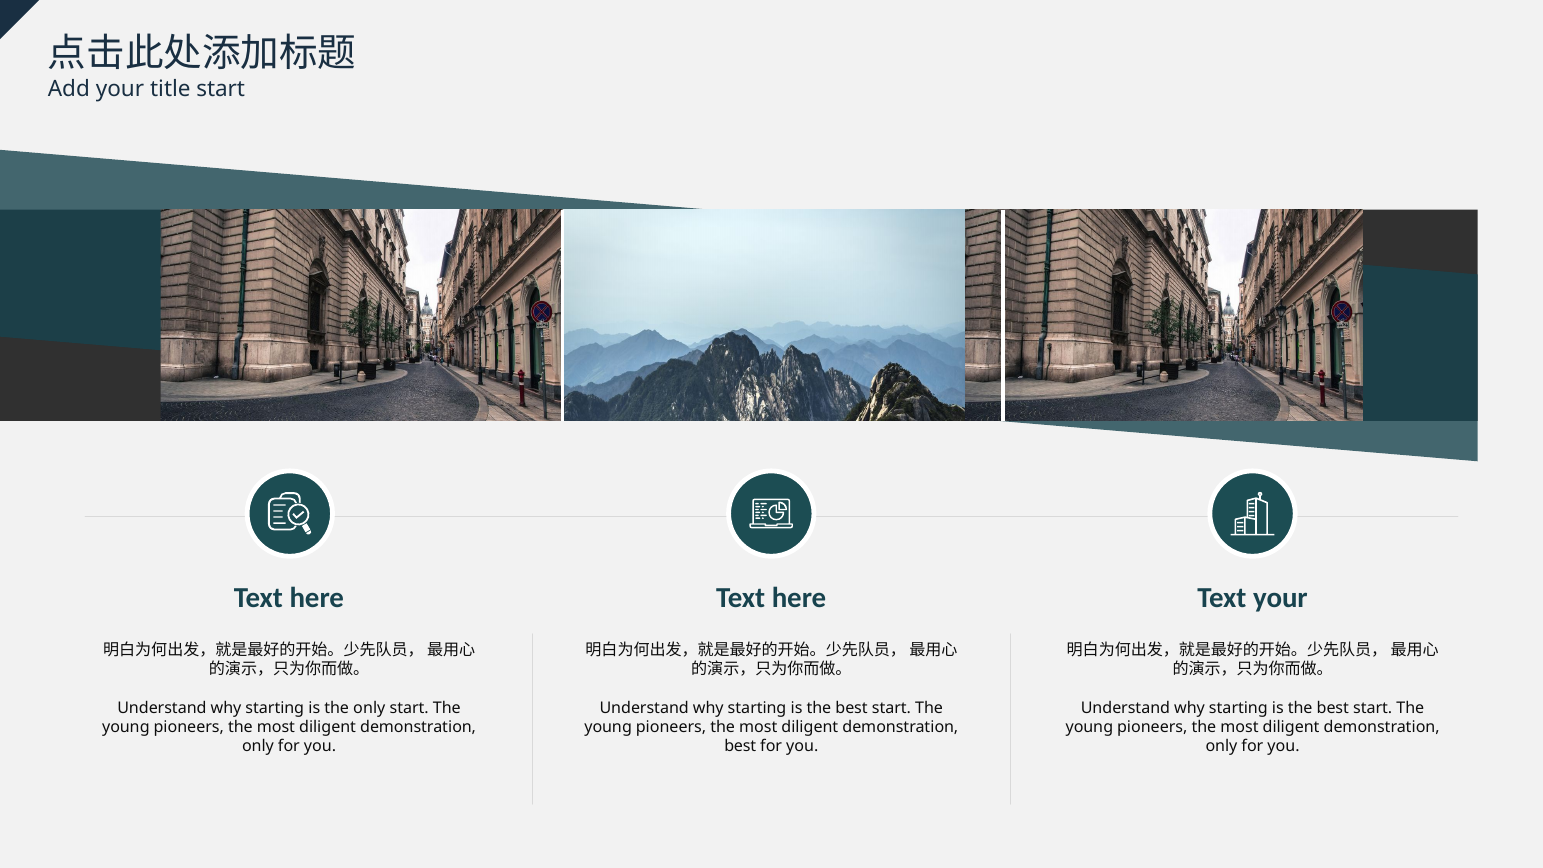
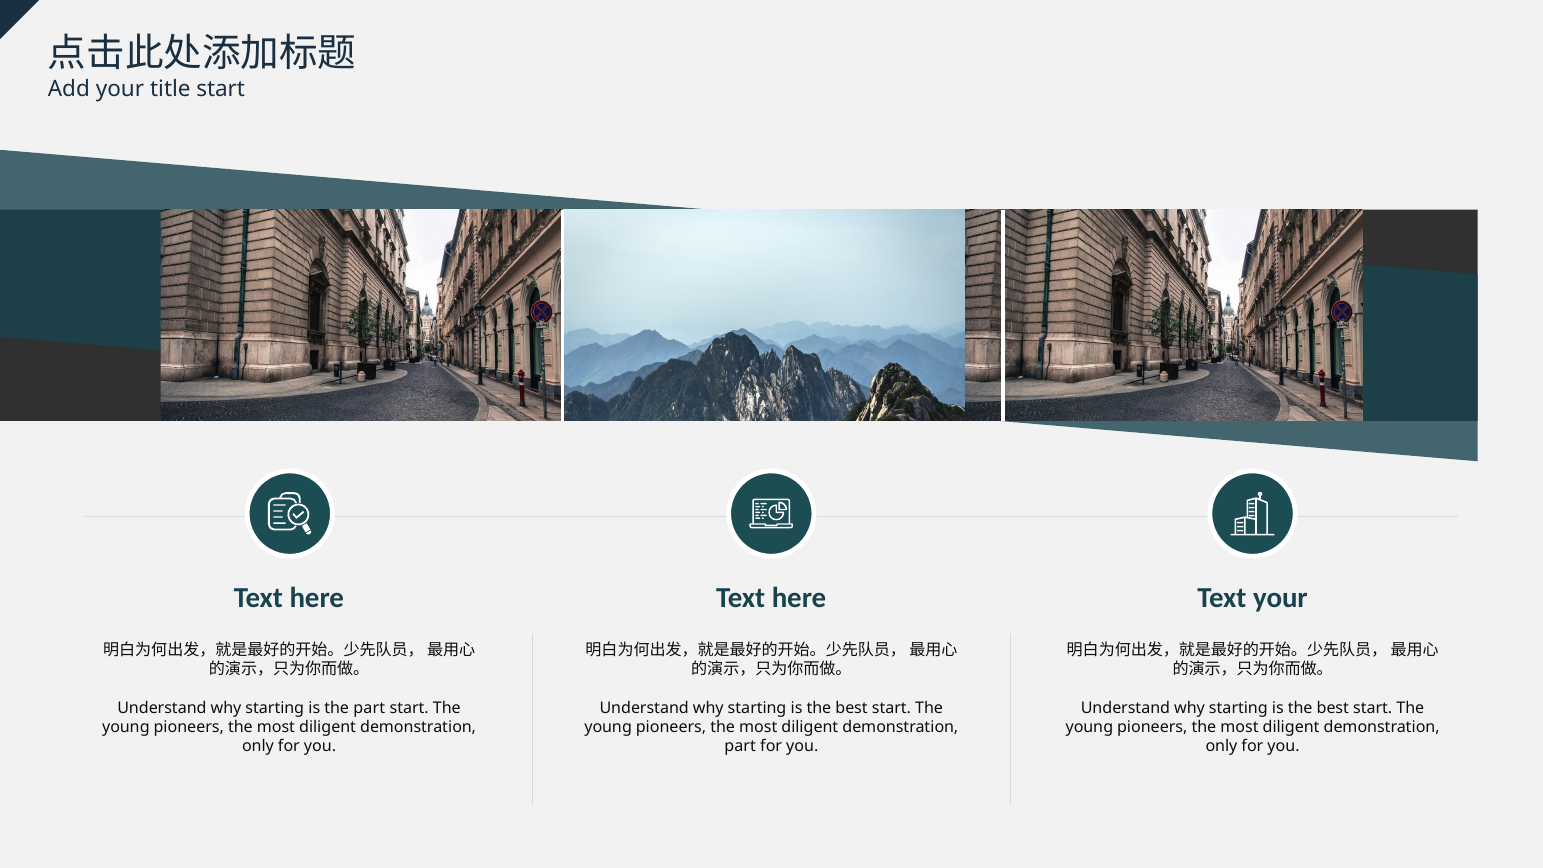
the only: only -> part
best at (740, 746): best -> part
